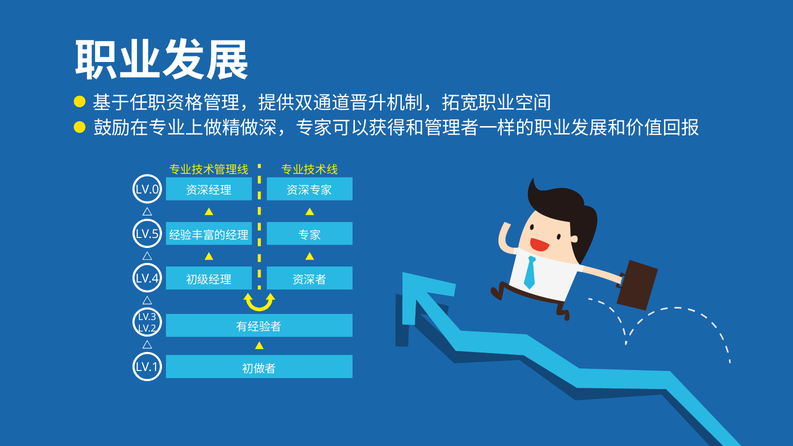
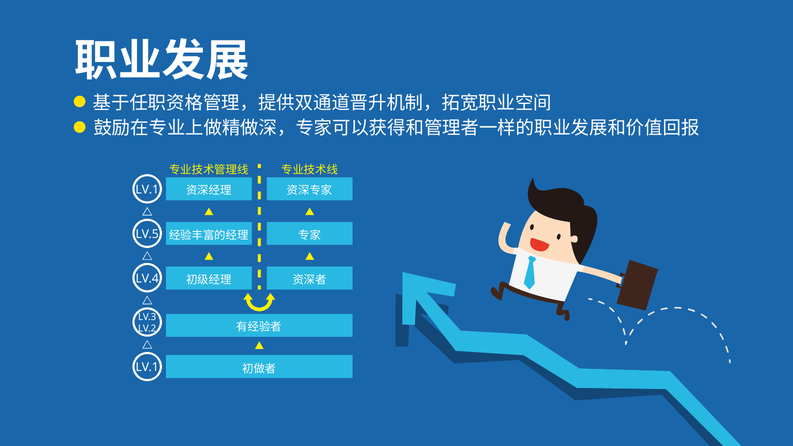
LV.0 at (147, 190): LV.0 -> LV.1
